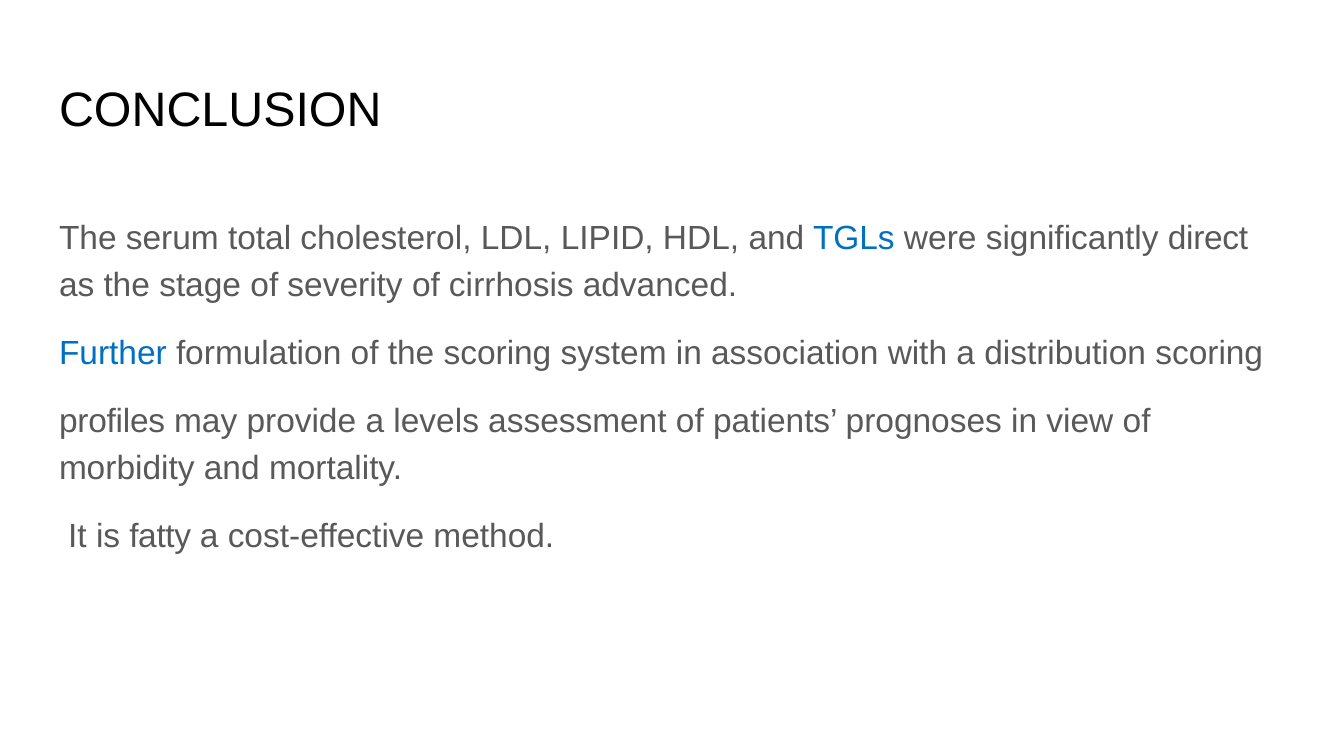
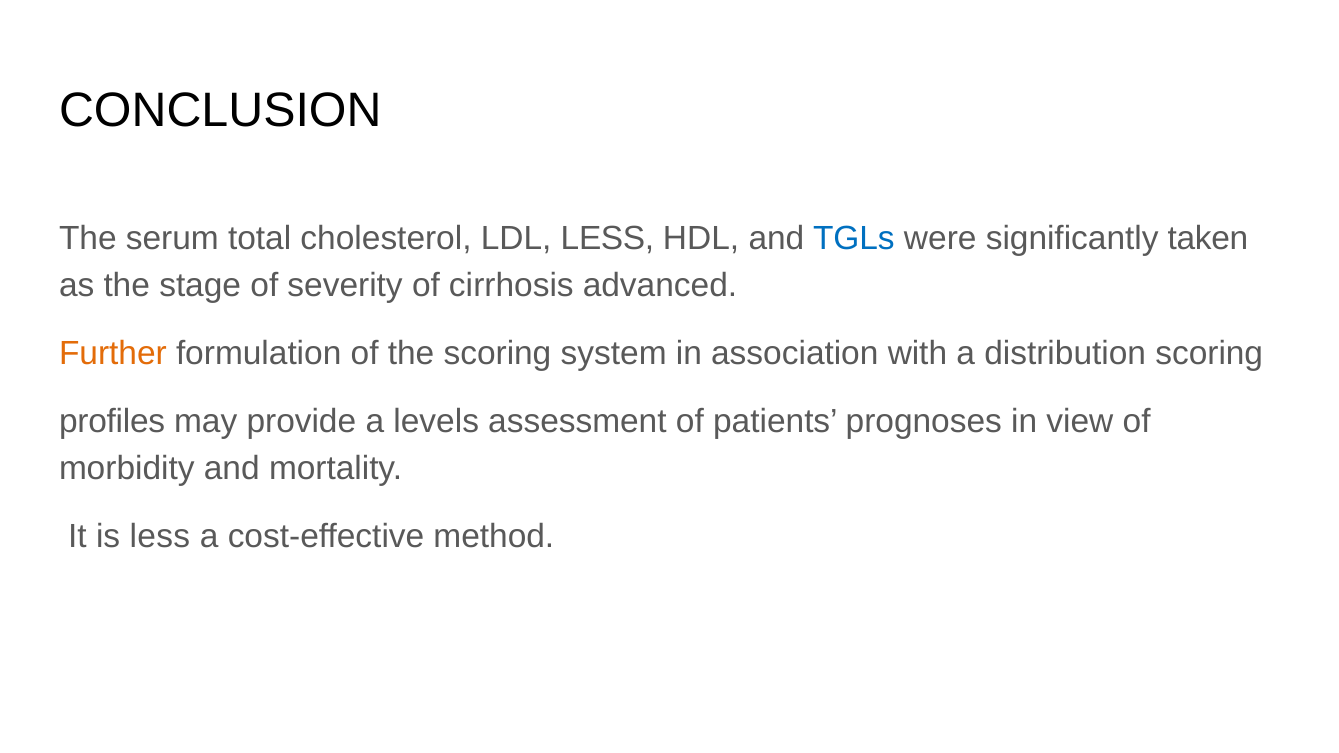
LDL LIPID: LIPID -> LESS
direct: direct -> taken
Further colour: blue -> orange
is fatty: fatty -> less
